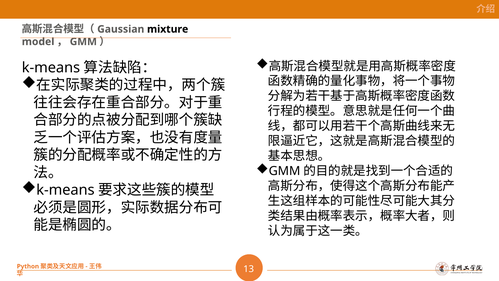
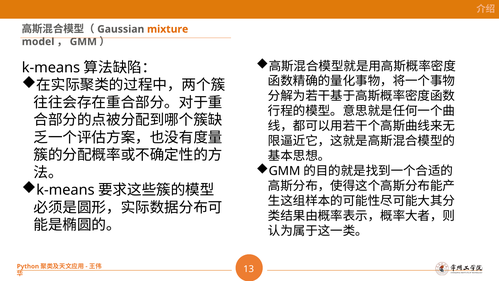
mixture colour: black -> orange
